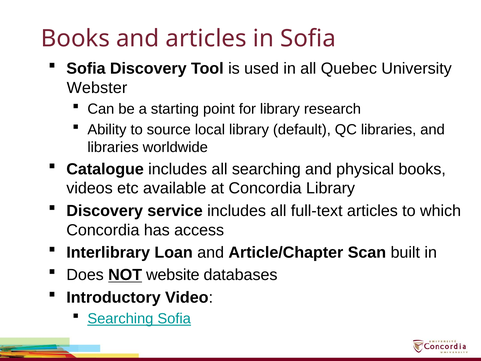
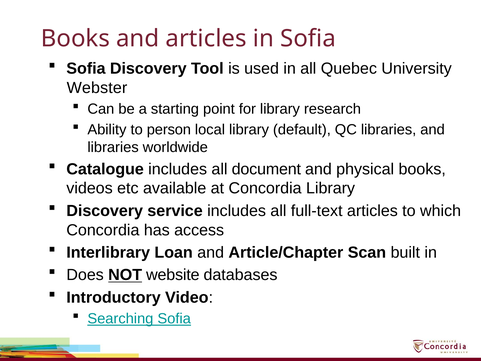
source: source -> person
all searching: searching -> document
